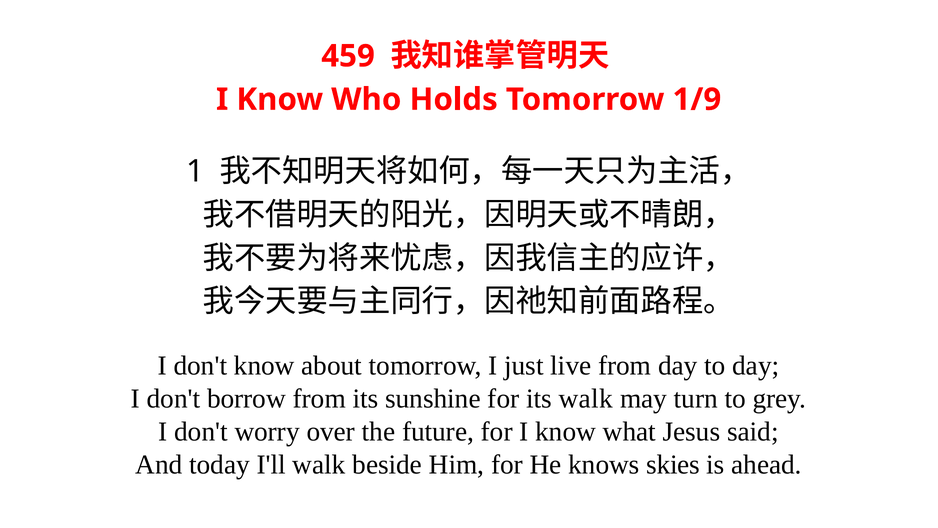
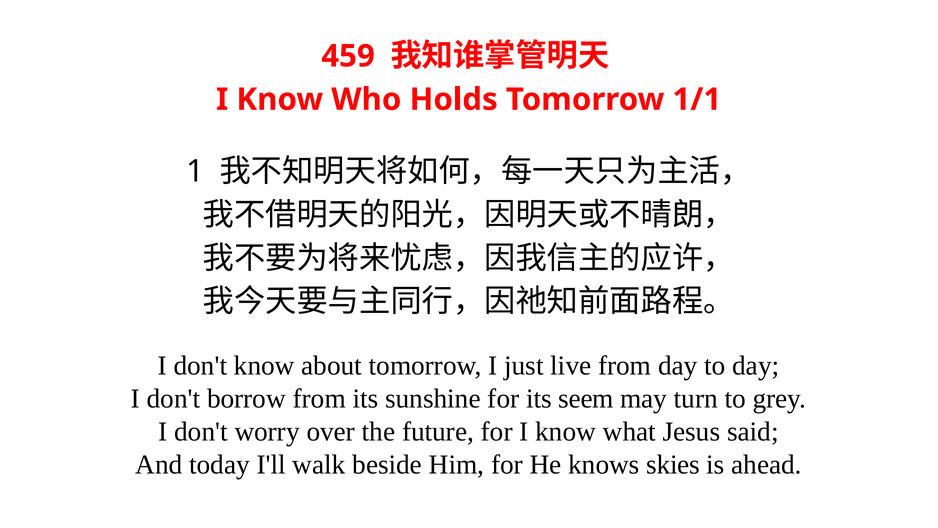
1/9: 1/9 -> 1/1
its walk: walk -> seem
